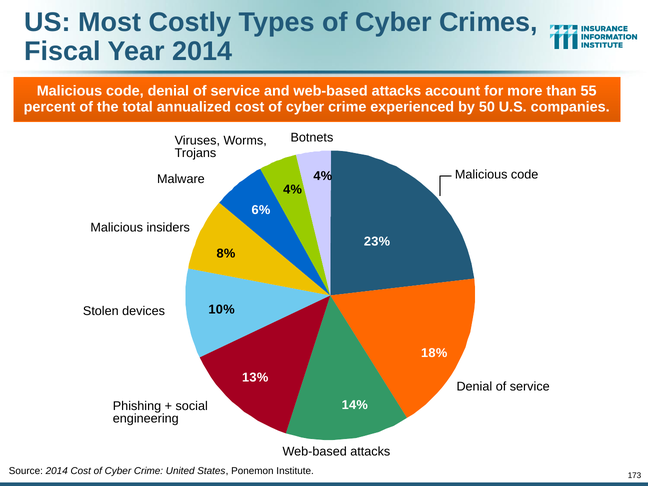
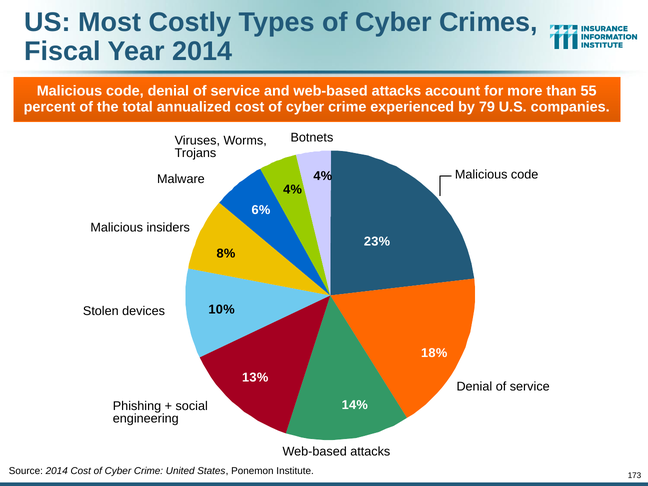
50: 50 -> 79
